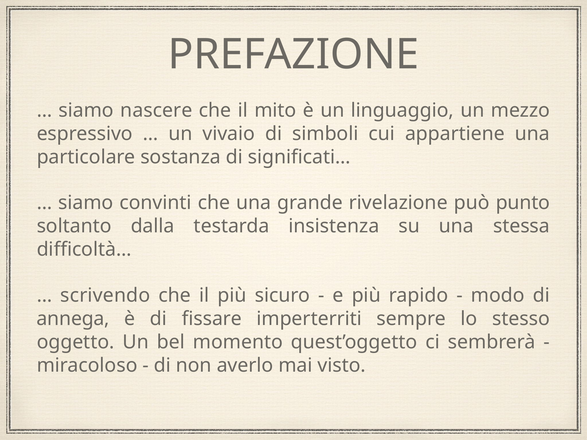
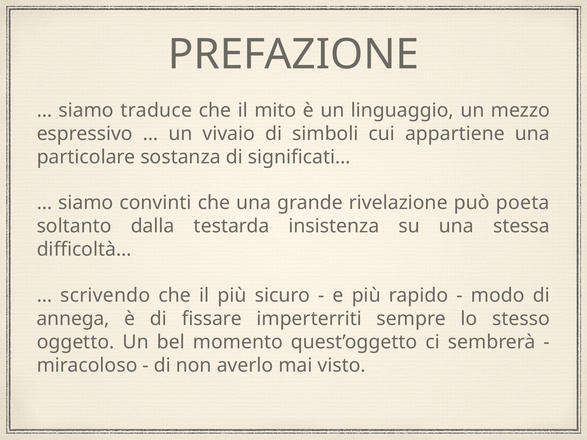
nascere: nascere -> traduce
punto: punto -> poeta
